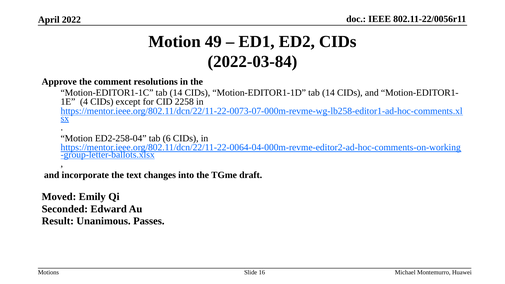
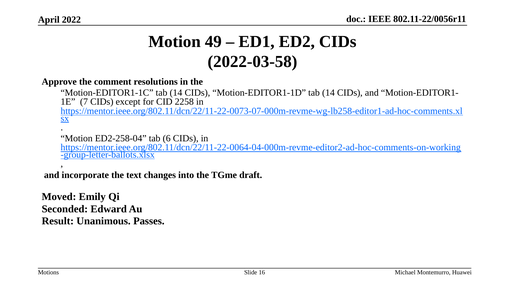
2022-03-84: 2022-03-84 -> 2022-03-58
4: 4 -> 7
